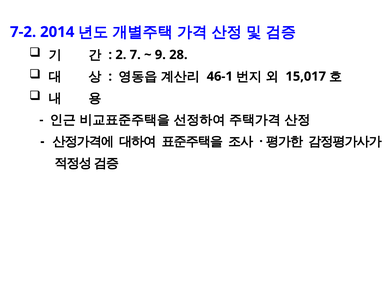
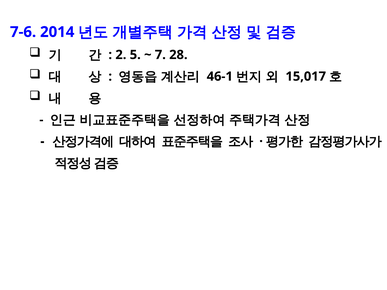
7-2: 7-2 -> 7-6
7: 7 -> 5
9: 9 -> 7
